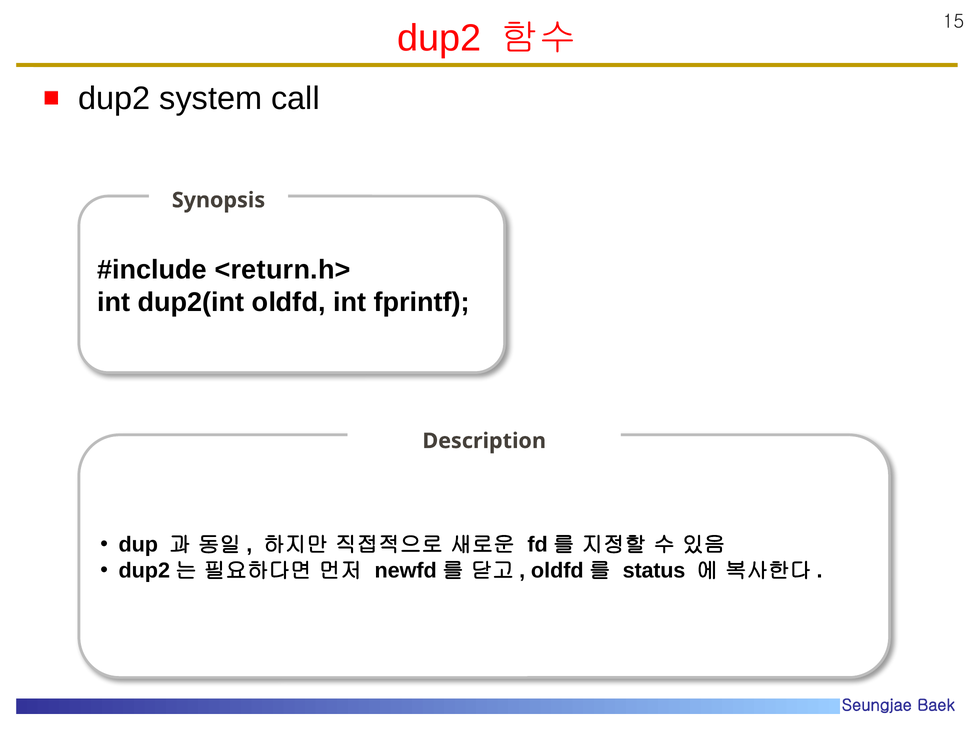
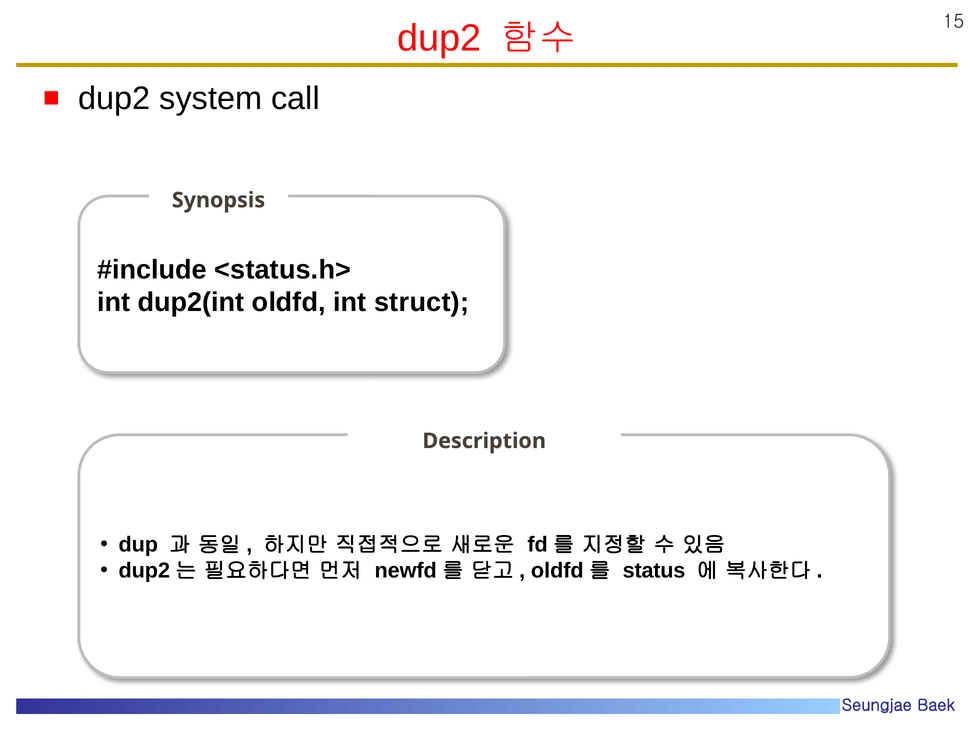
<return.h>: <return.h> -> <status.h>
fprintf: fprintf -> struct
